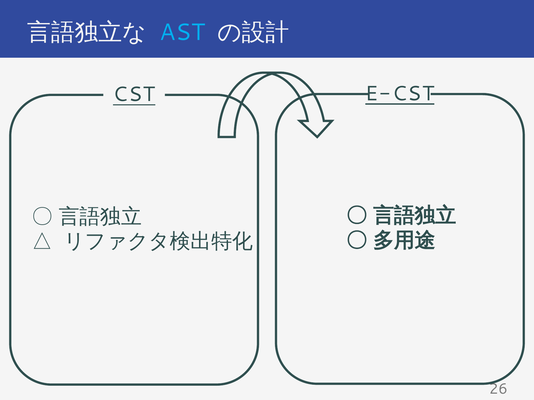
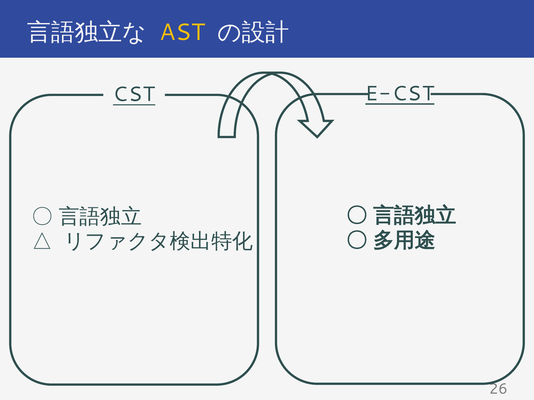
AST colour: light blue -> yellow
